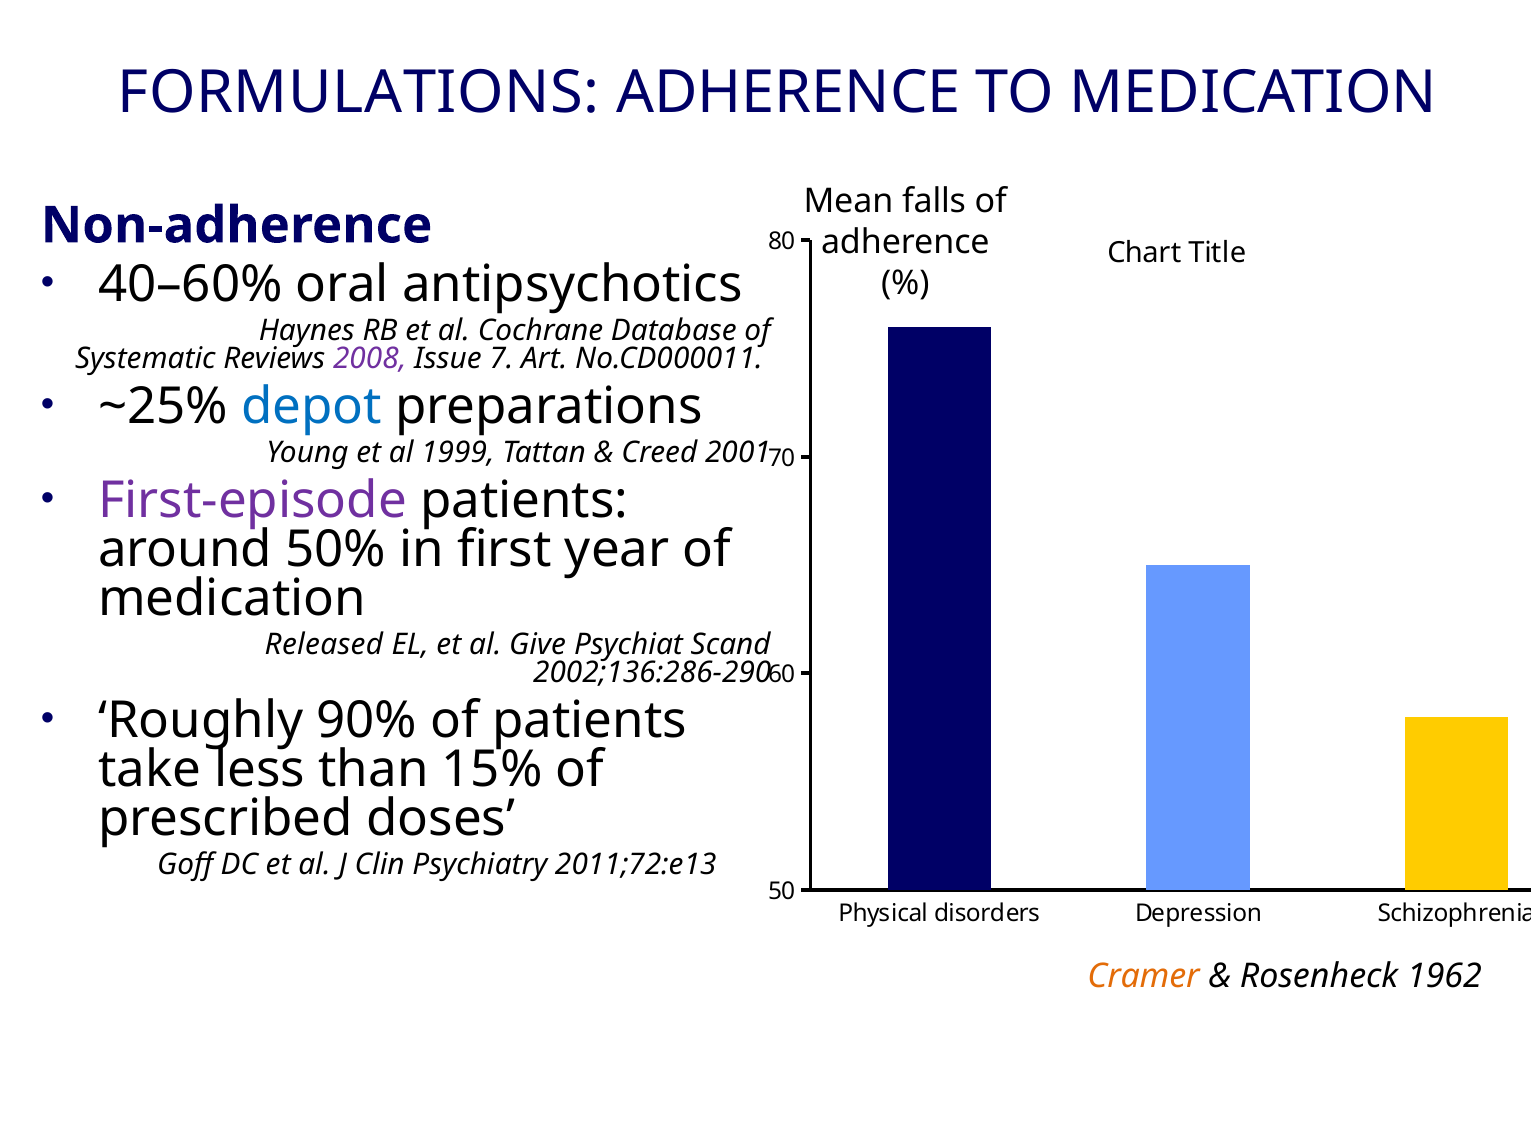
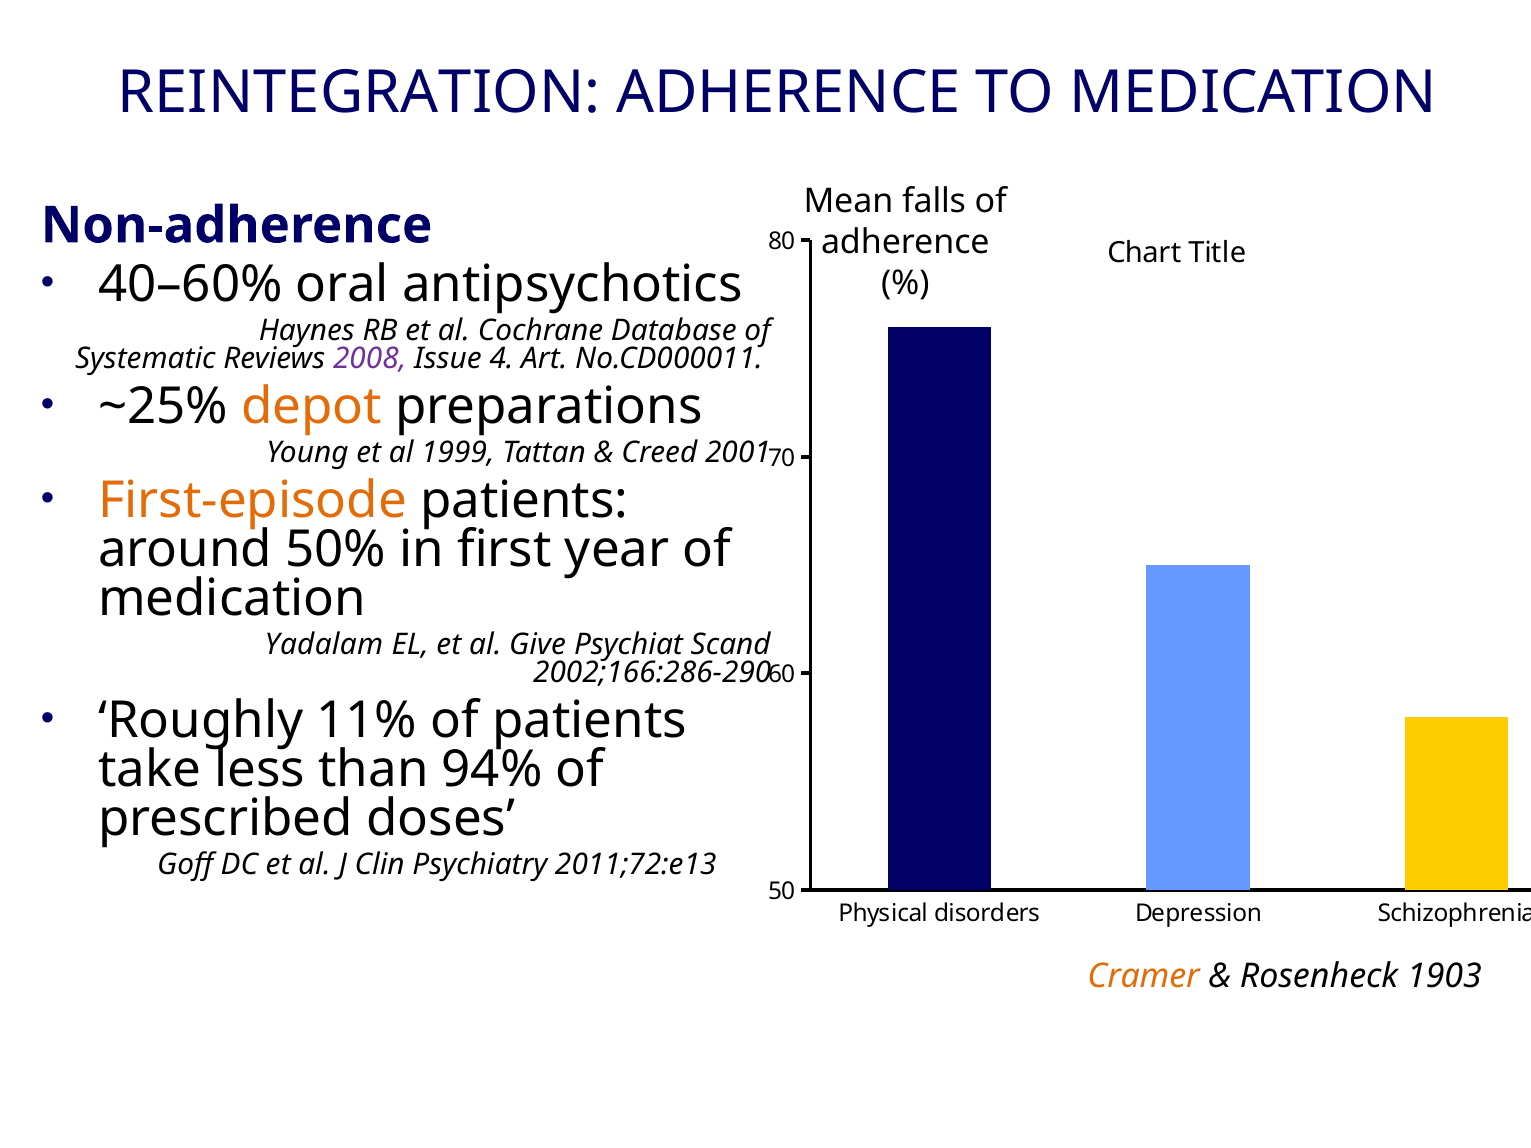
FORMULATIONS: FORMULATIONS -> REINTEGRATION
7: 7 -> 4
depot colour: blue -> orange
First-episode colour: purple -> orange
Released: Released -> Yadalam
2002;136:286-290: 2002;136:286-290 -> 2002;166:286-290
90%: 90% -> 11%
15%: 15% -> 94%
1962: 1962 -> 1903
